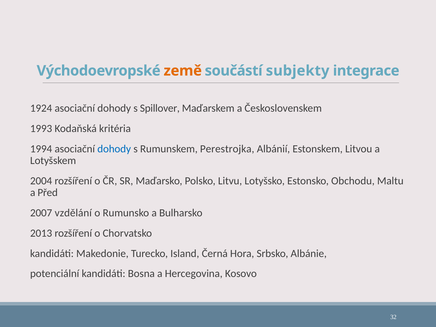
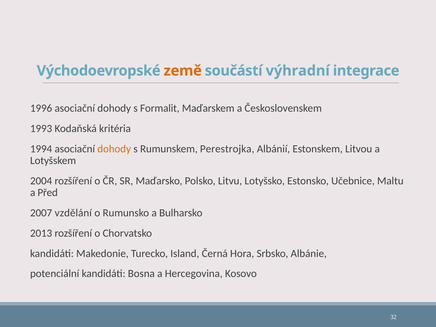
subjekty: subjekty -> výhradní
1924: 1924 -> 1996
Spillover: Spillover -> Formalit
dohody at (114, 149) colour: blue -> orange
Obchodu: Obchodu -> Učebnice
